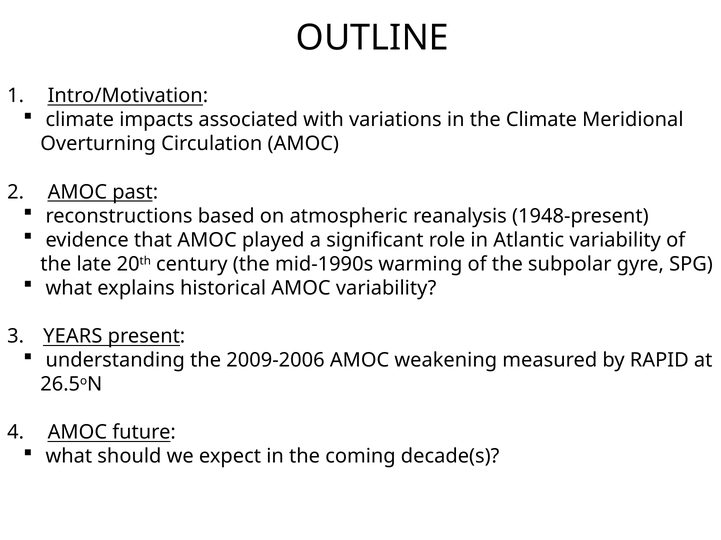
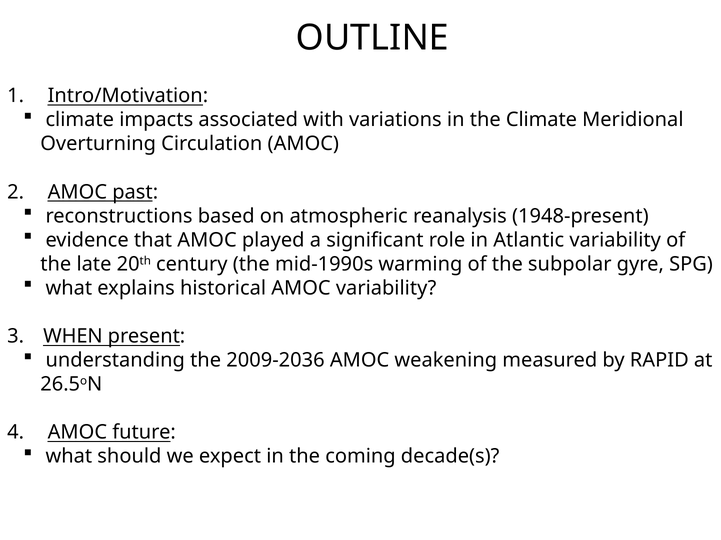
YEARS: YEARS -> WHEN
2009-2006: 2009-2006 -> 2009-2036
